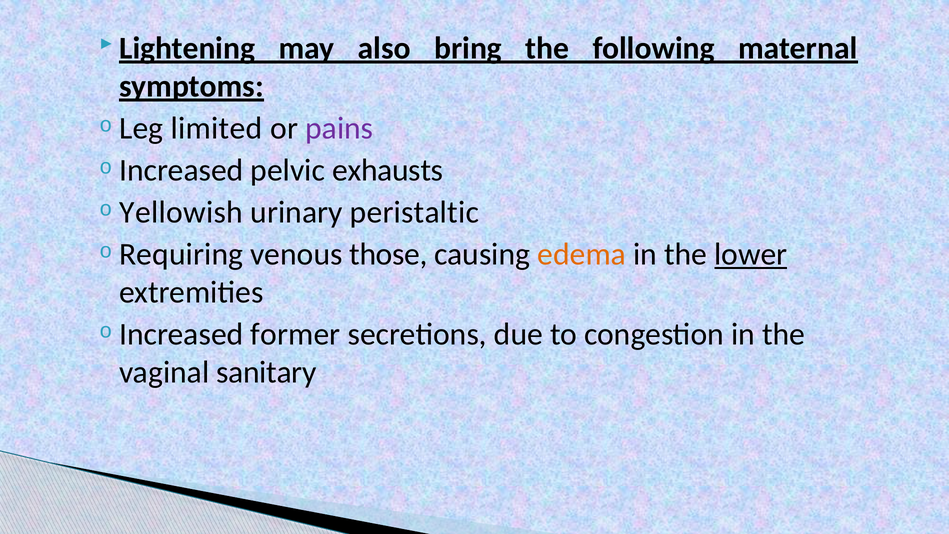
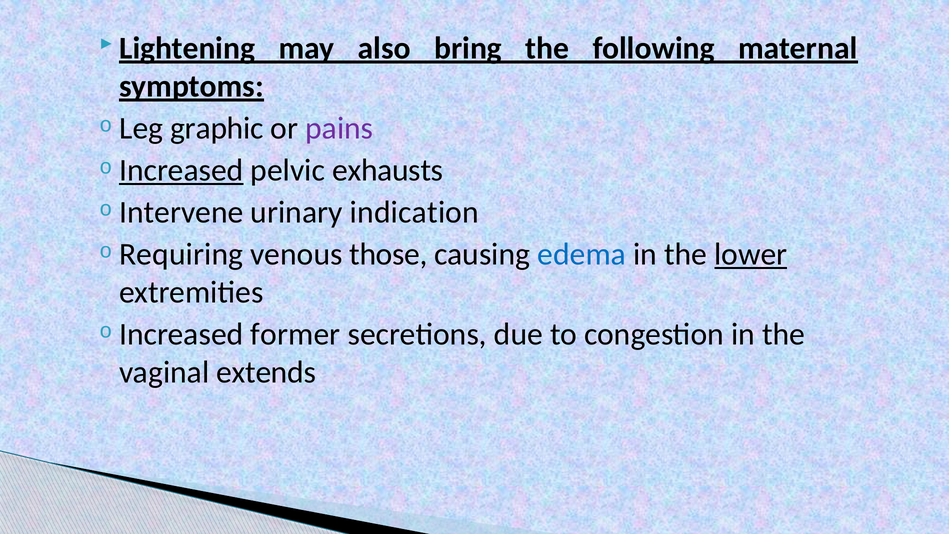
limited: limited -> graphic
Increased at (181, 170) underline: none -> present
Yellowish: Yellowish -> Intervene
peristaltic: peristaltic -> indication
edema colour: orange -> blue
sanitary: sanitary -> extends
